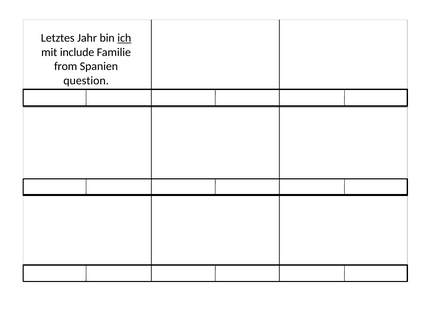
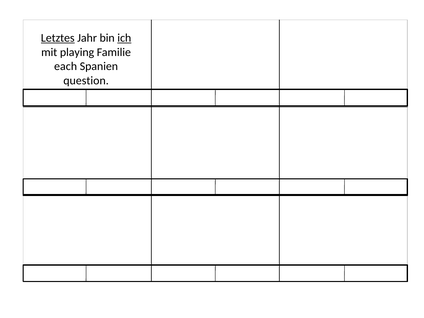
Letztes underline: none -> present
include: include -> playing
from: from -> each
